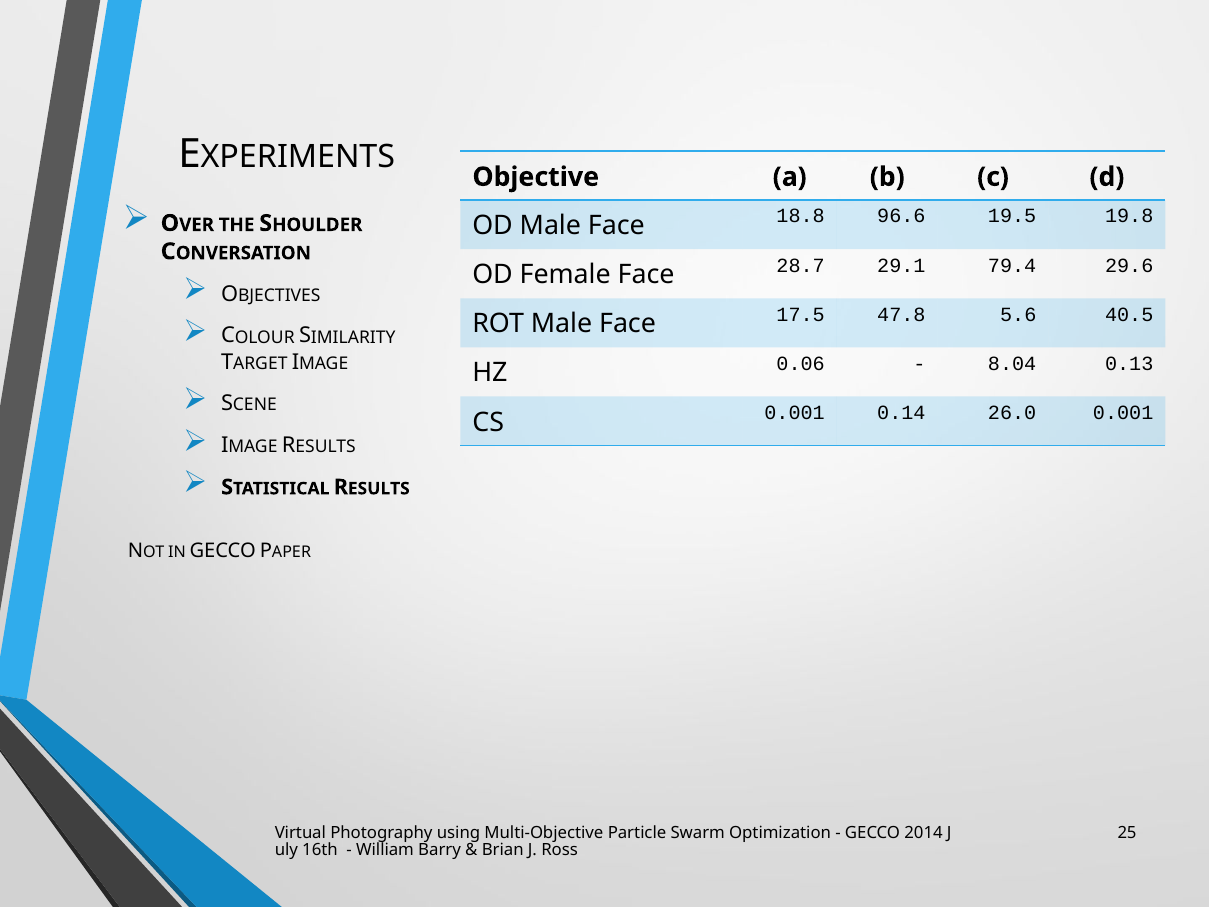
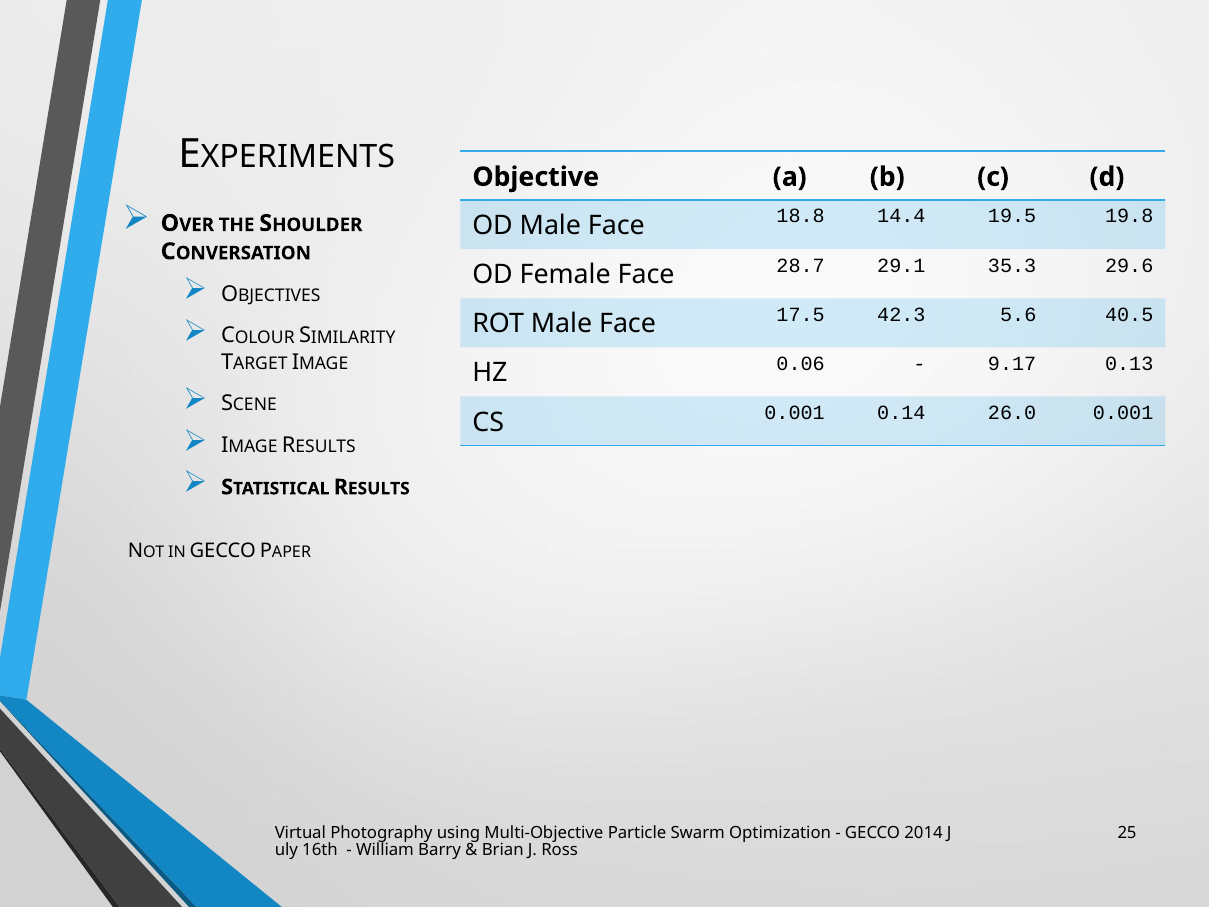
96.6: 96.6 -> 14.4
79.4: 79.4 -> 35.3
47.8: 47.8 -> 42.3
8.04: 8.04 -> 9.17
